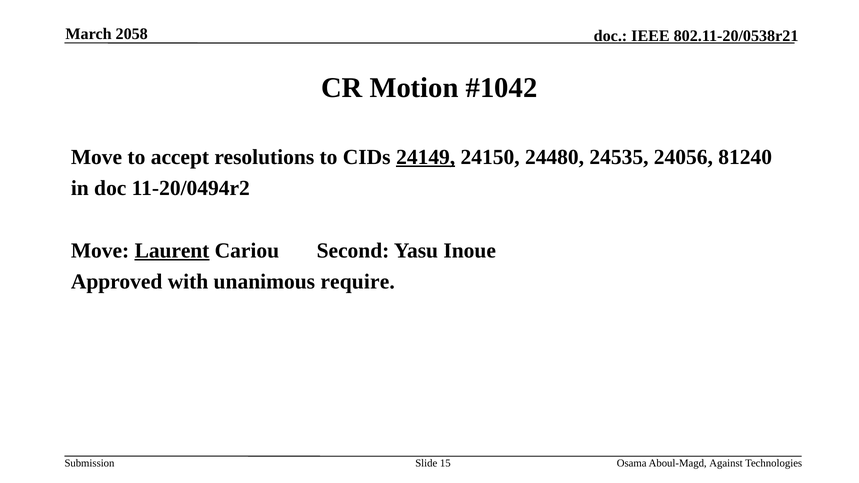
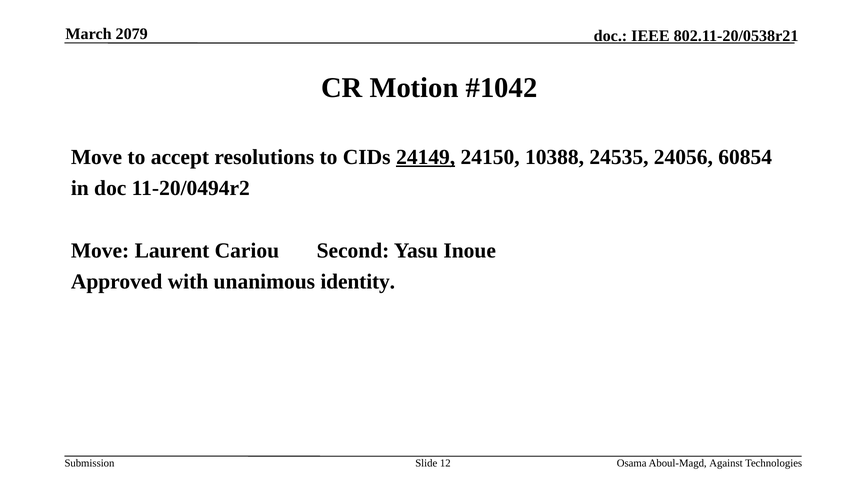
2058: 2058 -> 2079
24480: 24480 -> 10388
81240: 81240 -> 60854
Laurent underline: present -> none
require: require -> identity
15: 15 -> 12
